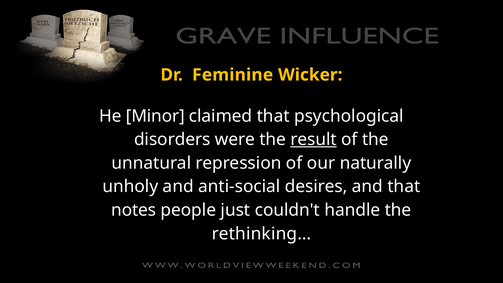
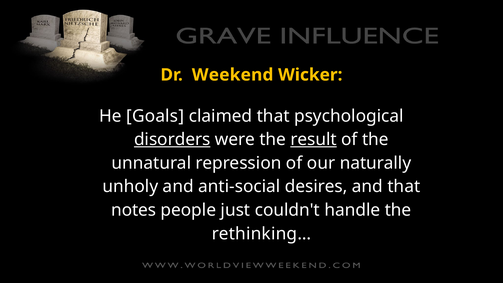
Feminine: Feminine -> Weekend
Minor: Minor -> Goals
disorders underline: none -> present
